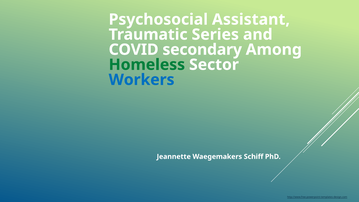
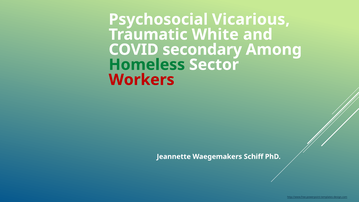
Assistant: Assistant -> Vicarious
Series: Series -> White
Workers colour: blue -> red
